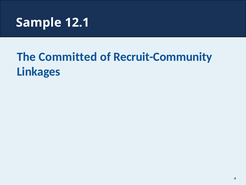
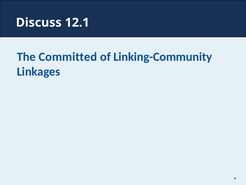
Sample: Sample -> Discuss
Recruit-Community: Recruit-Community -> Linking-Community
